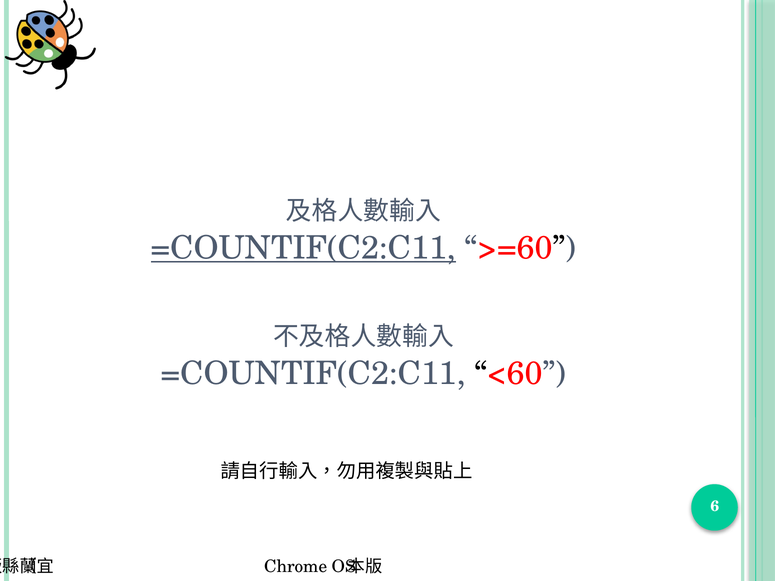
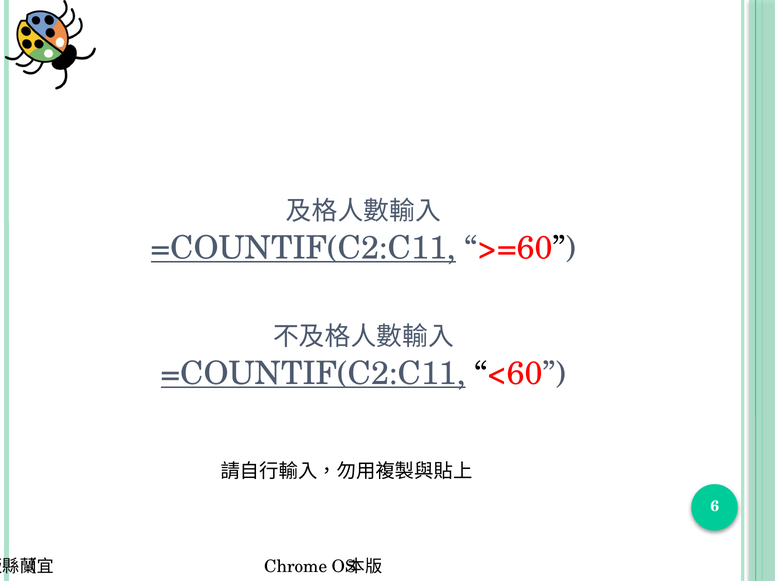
=COUNTIF(C2:C11 at (313, 374) underline: none -> present
